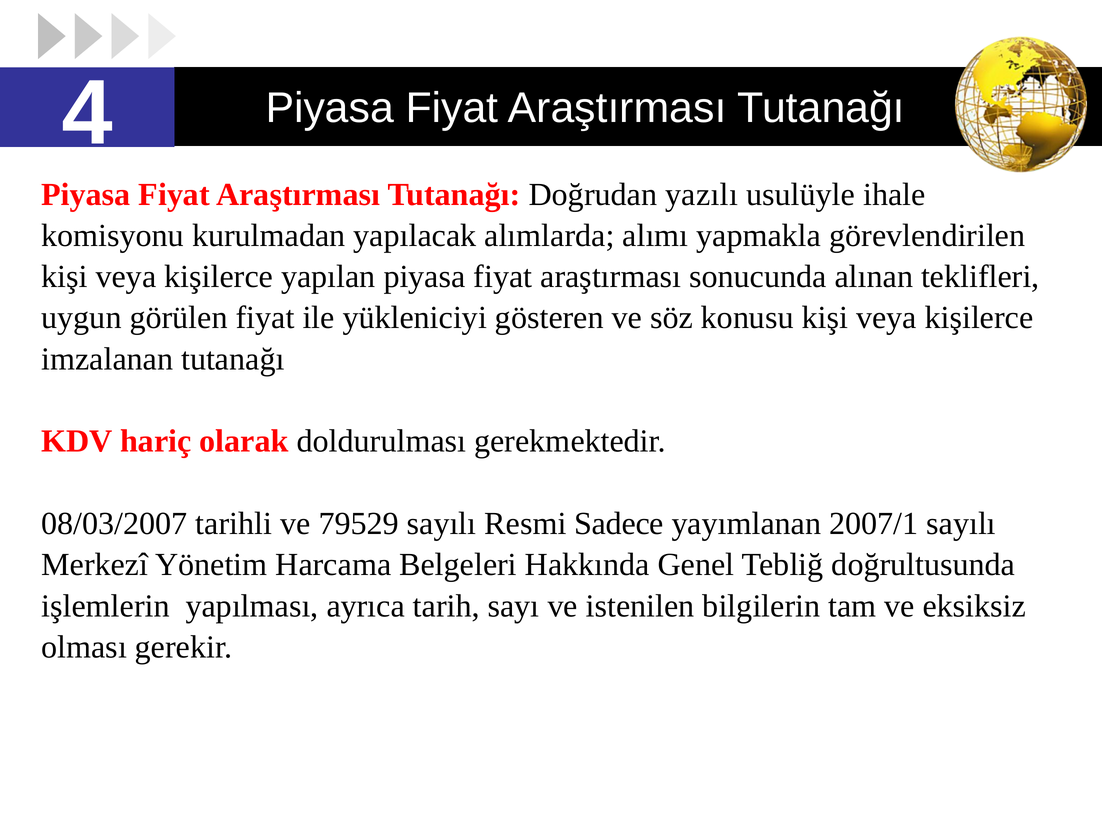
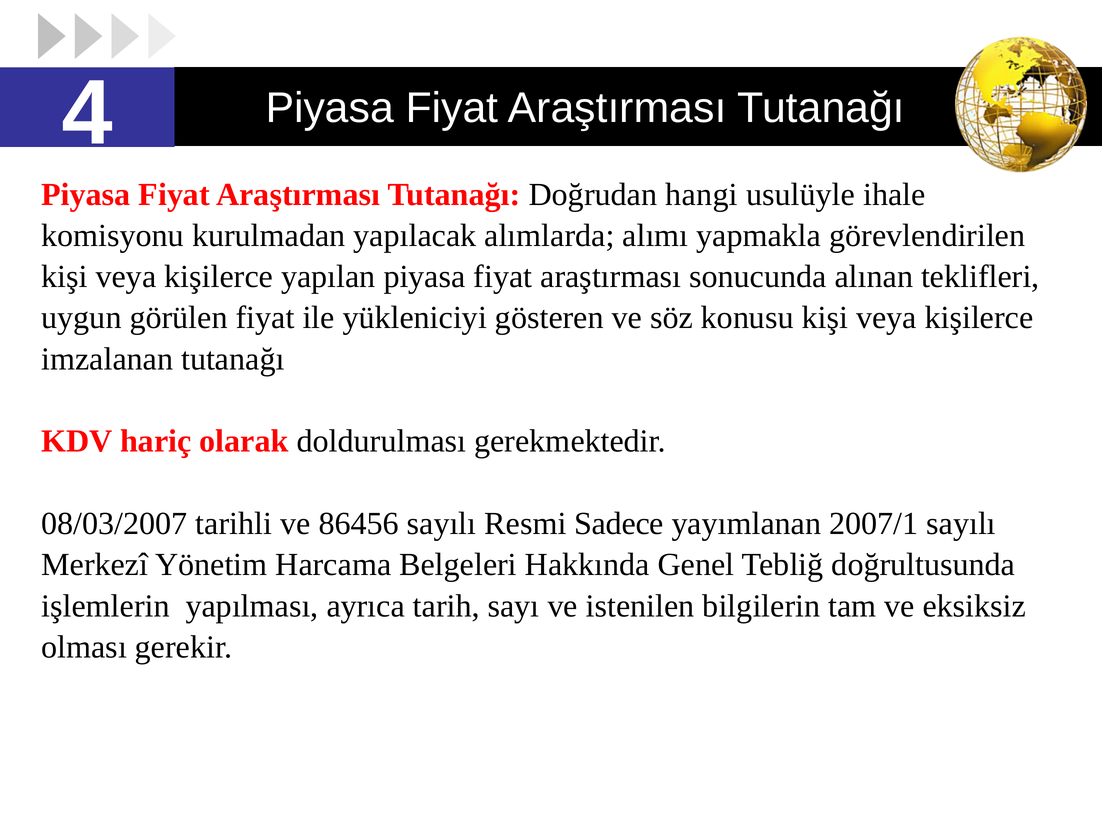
yazılı: yazılı -> hangi
79529: 79529 -> 86456
